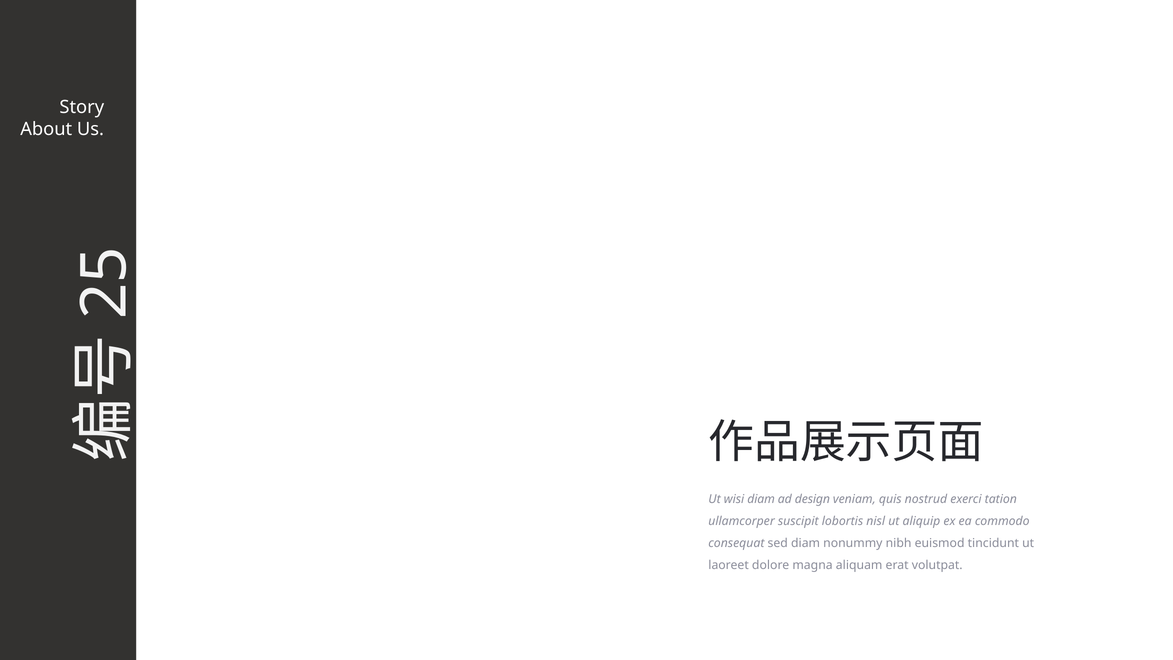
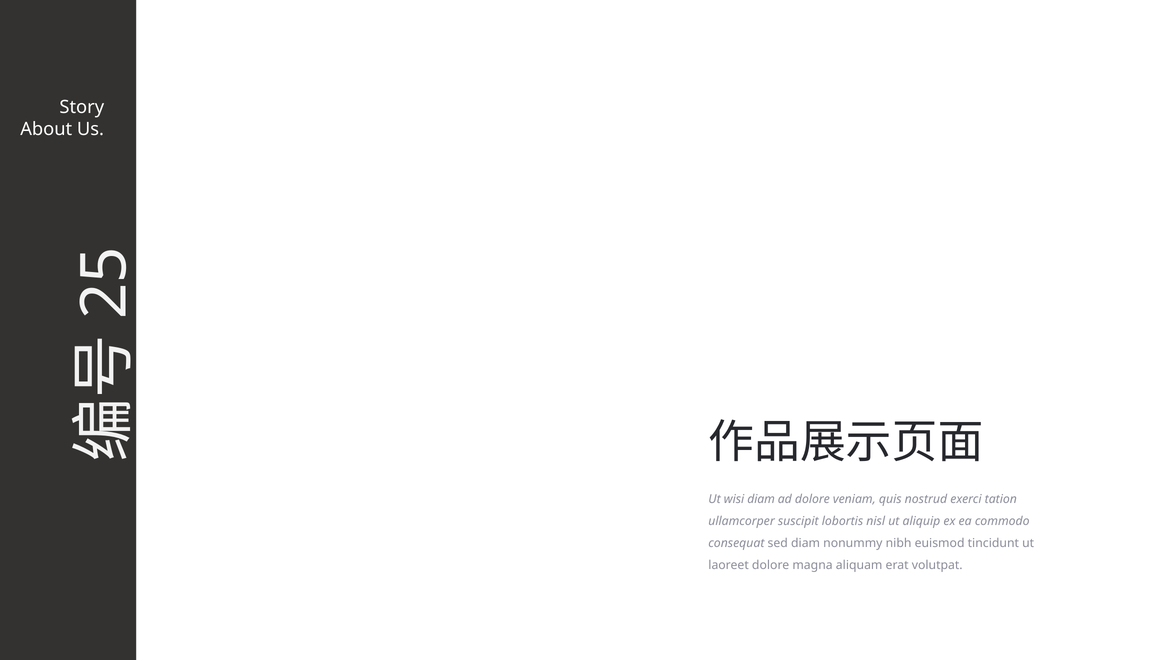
ad design: design -> dolore
